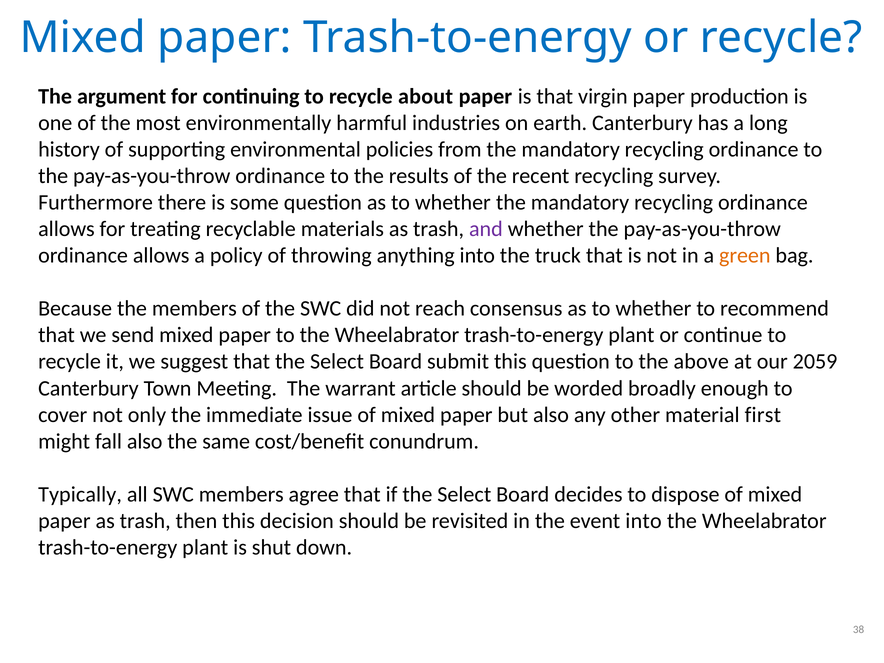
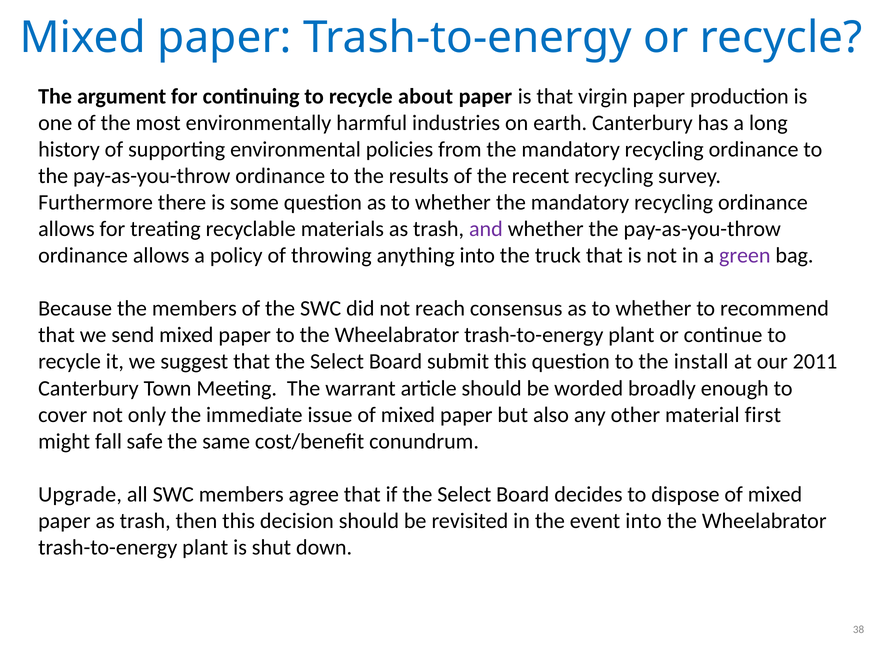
green colour: orange -> purple
above: above -> install
2059: 2059 -> 2011
fall also: also -> safe
Typically: Typically -> Upgrade
